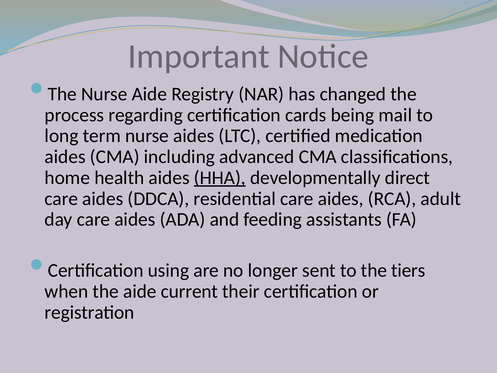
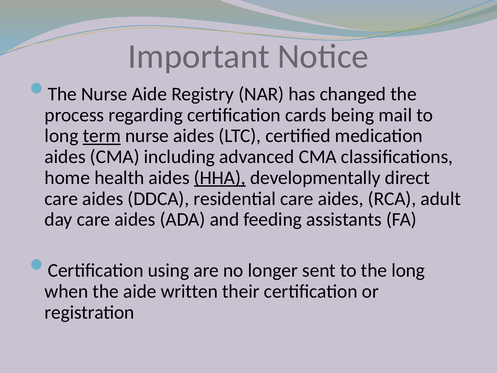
term underline: none -> present
the tiers: tiers -> long
current: current -> written
